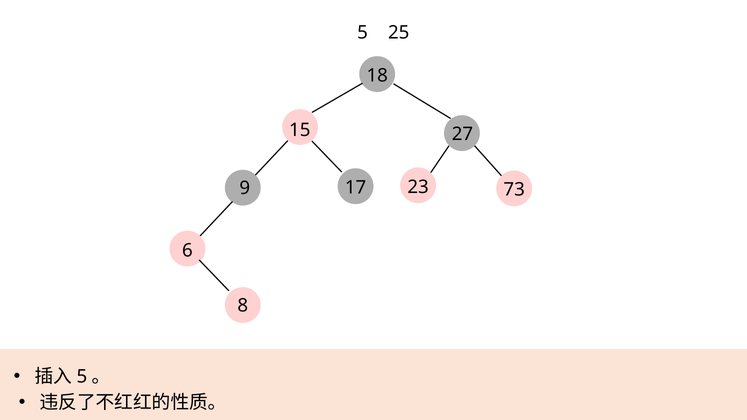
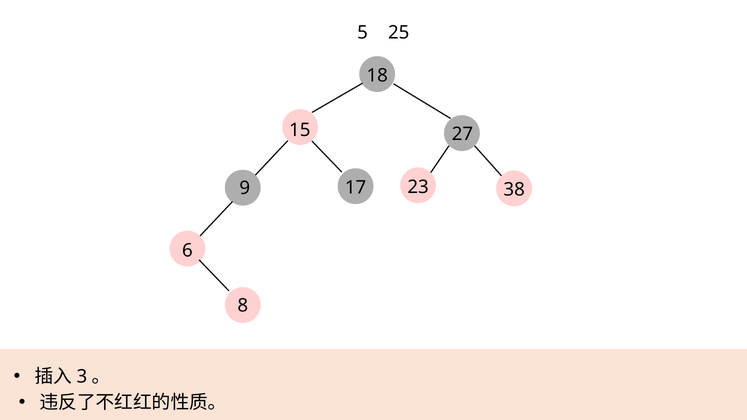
73: 73 -> 38
5 at (82, 377): 5 -> 3
